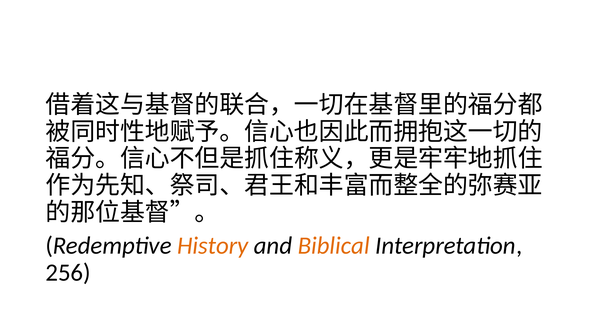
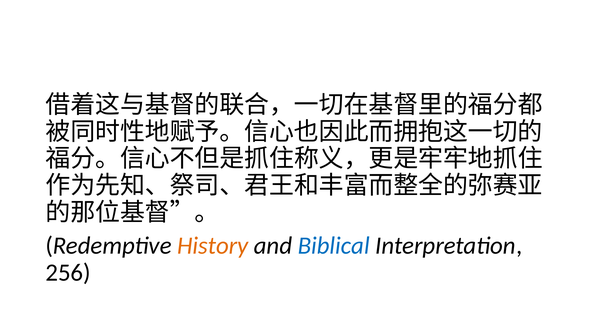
Biblical colour: orange -> blue
